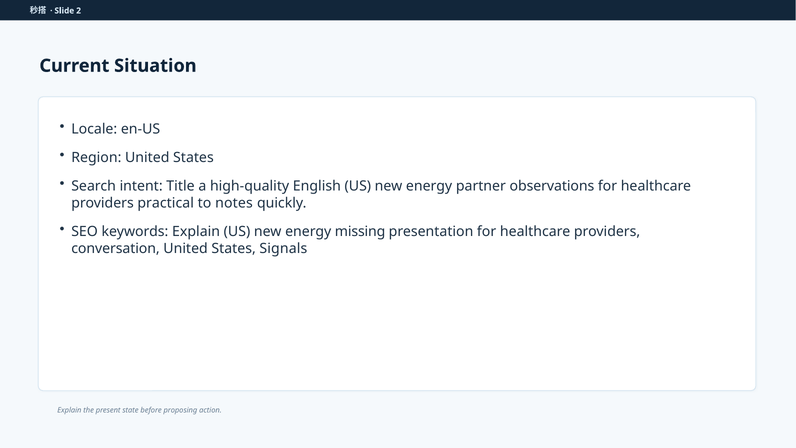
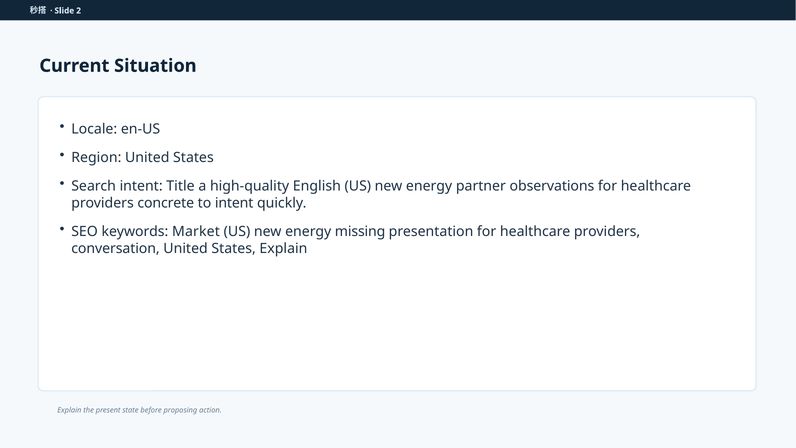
practical: practical -> concrete
to notes: notes -> intent
keywords Explain: Explain -> Market
States Signals: Signals -> Explain
